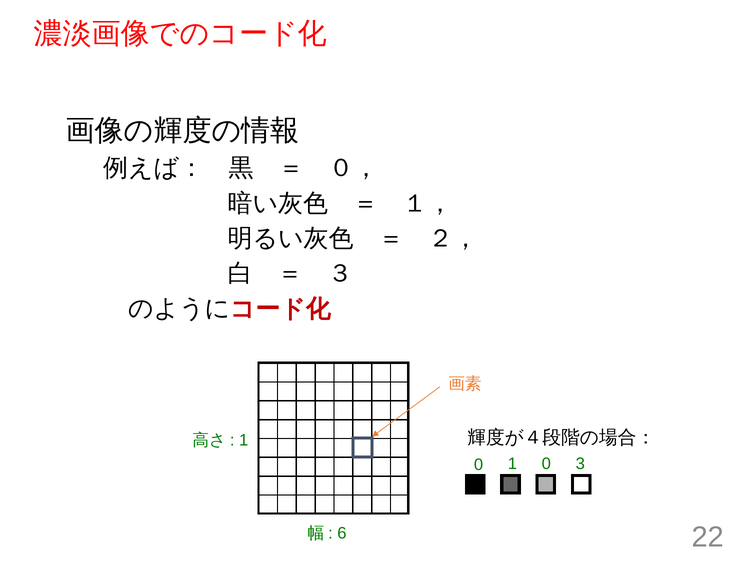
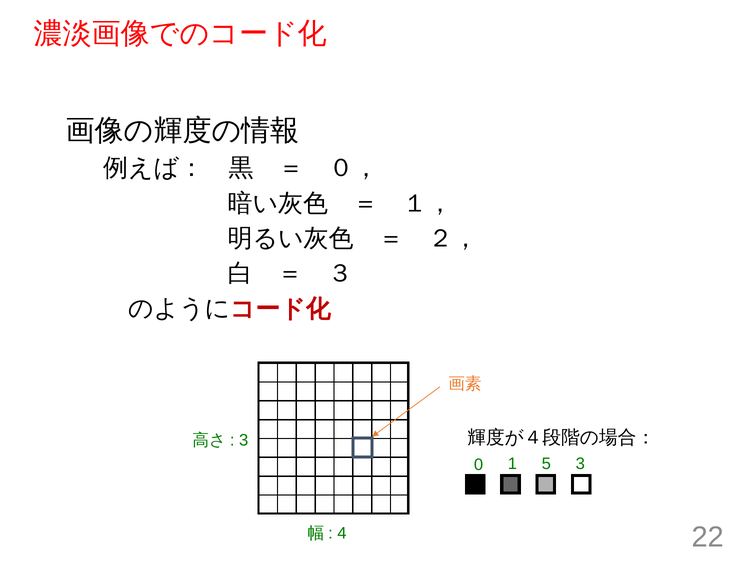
1 at (244, 440): 1 -> 3
1 0: 0 -> 5
6: 6 -> 4
